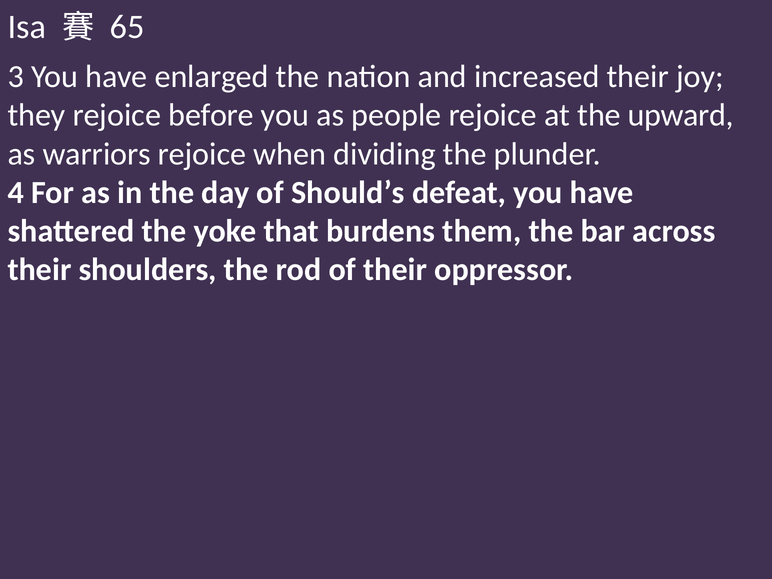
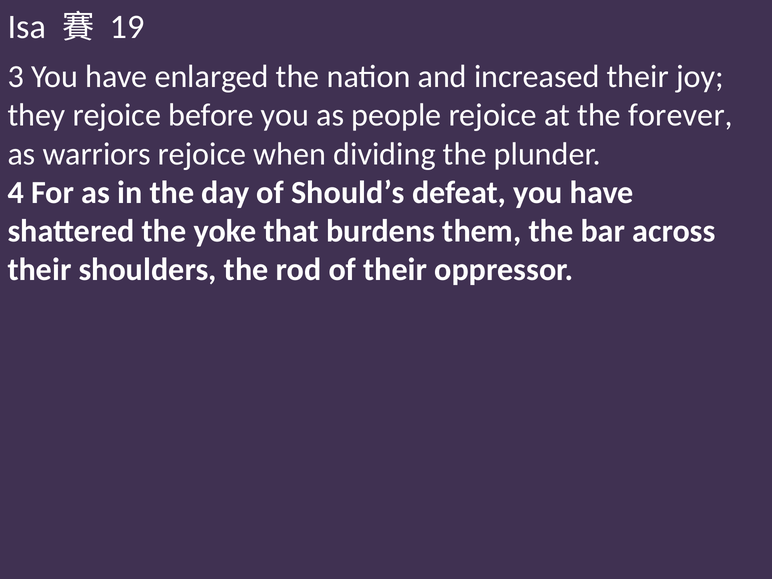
65: 65 -> 19
upward: upward -> forever
